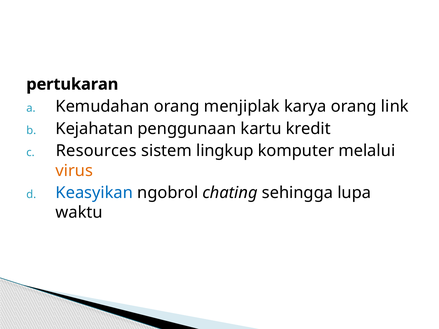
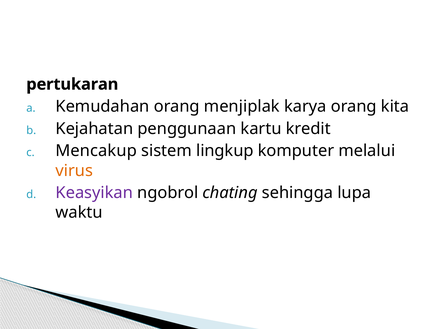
link: link -> kita
Resources: Resources -> Mencakup
Keasyikan colour: blue -> purple
